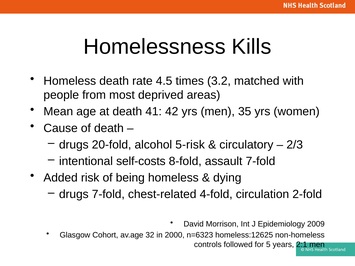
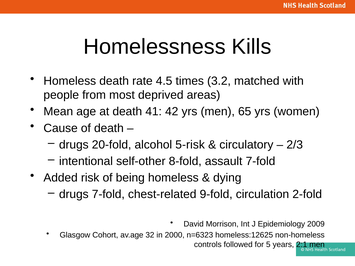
35: 35 -> 65
self-costs: self-costs -> self-other
4-fold: 4-fold -> 9-fold
